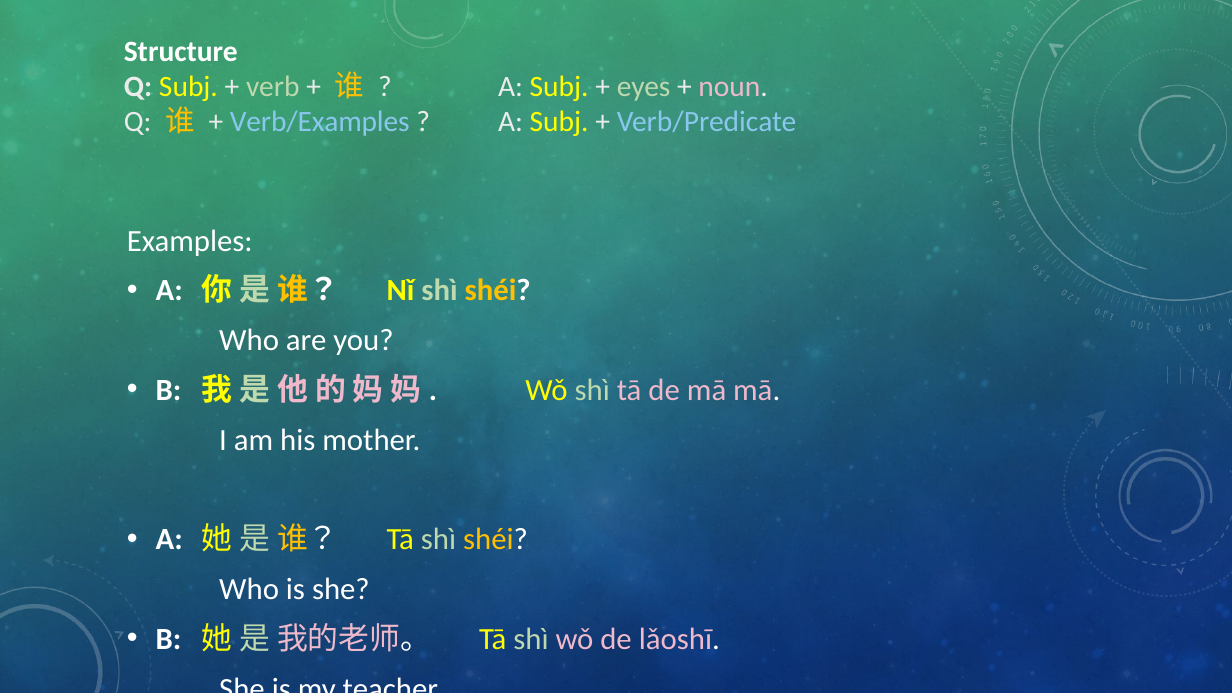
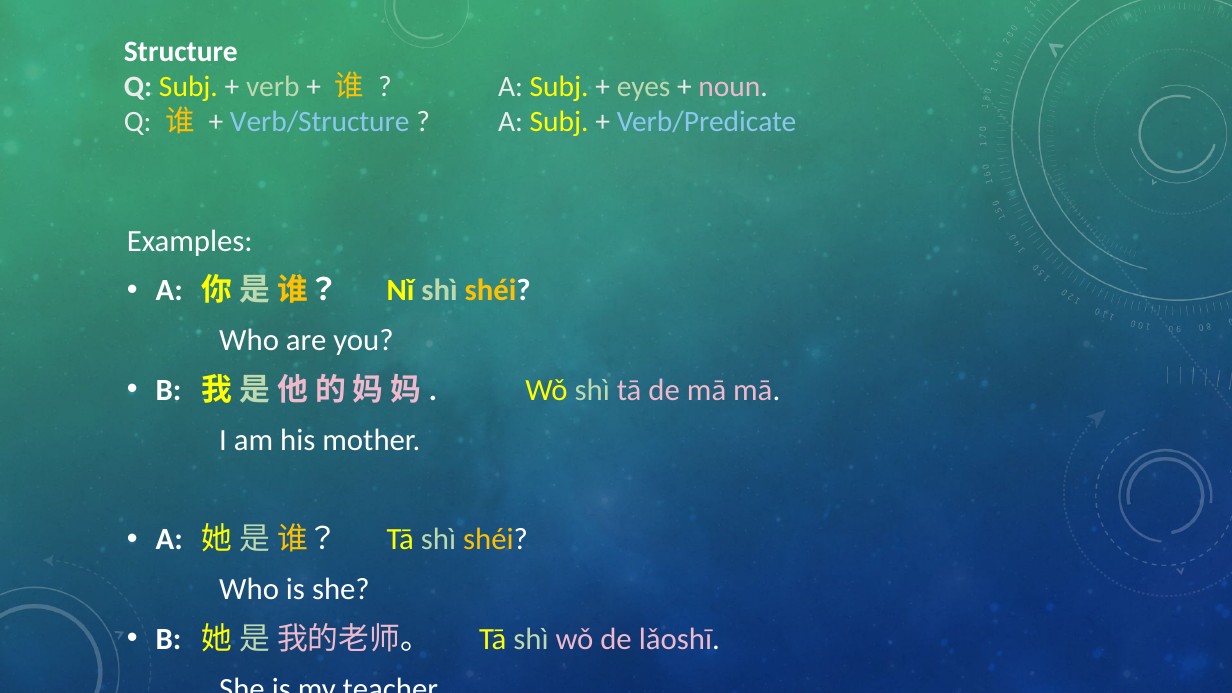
Verb/Examples: Verb/Examples -> Verb/Structure
